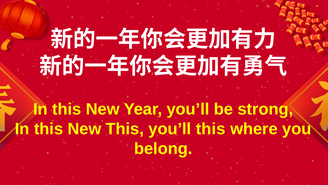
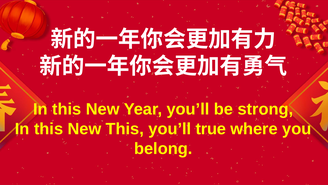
you’ll this: this -> true
